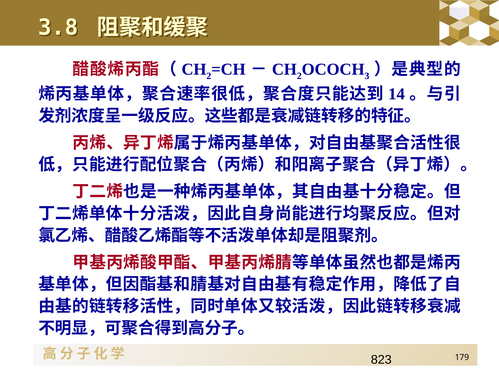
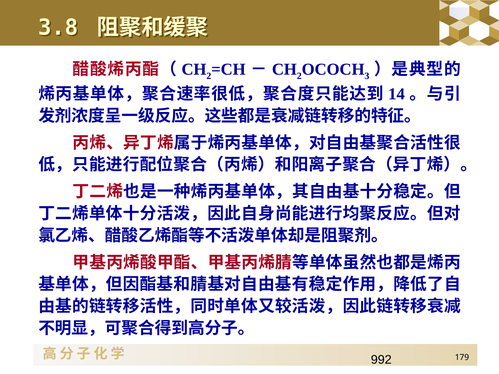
823: 823 -> 992
